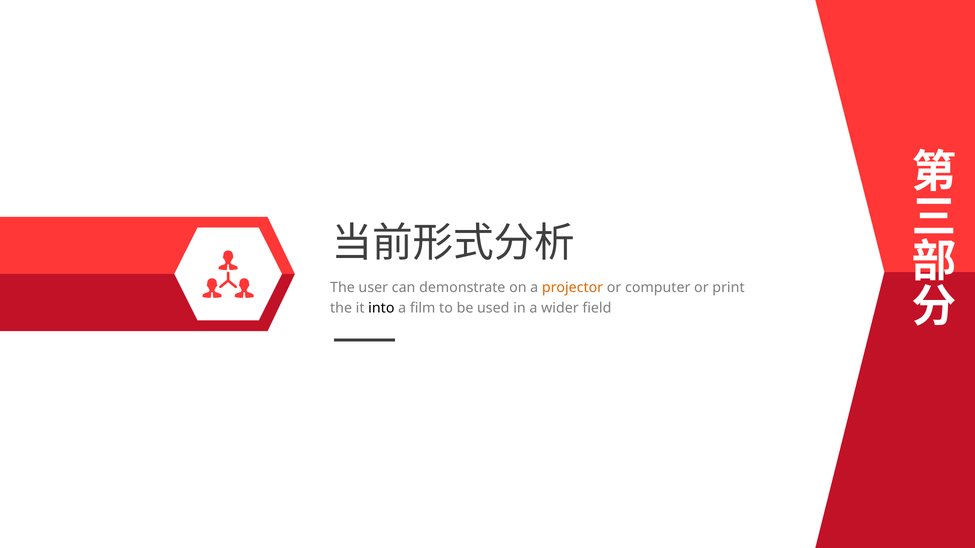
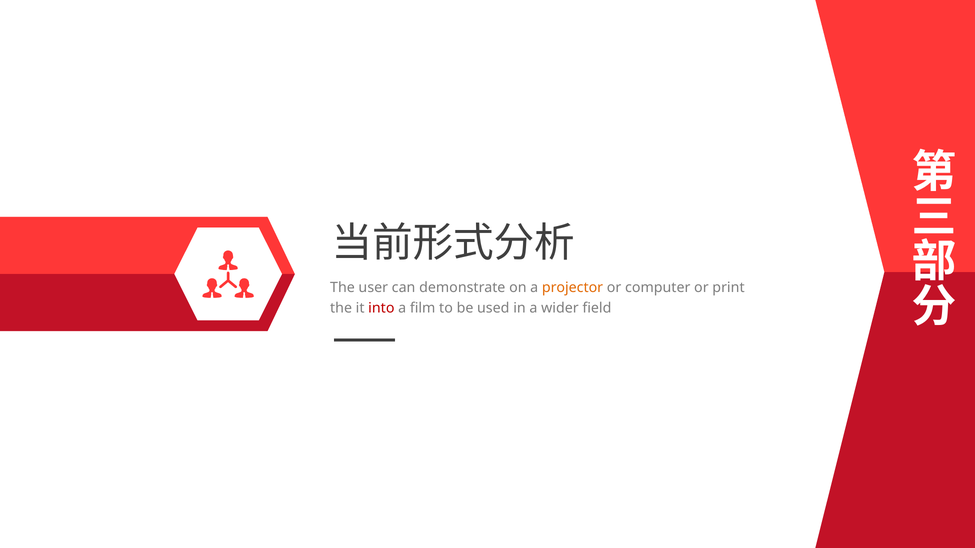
into colour: black -> red
